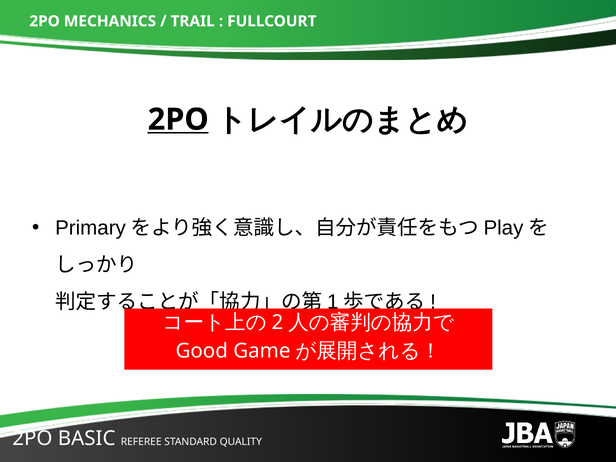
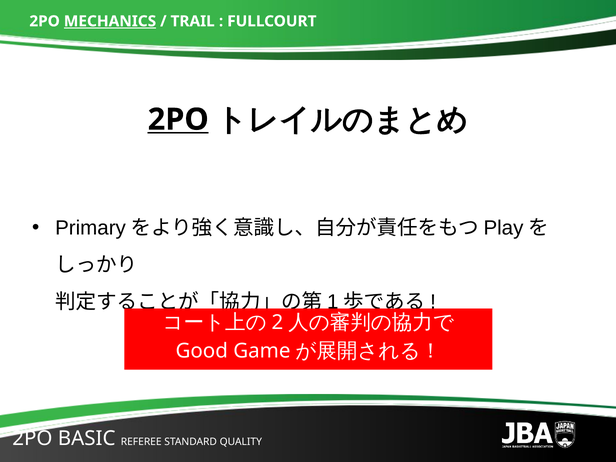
MECHANICS underline: none -> present
